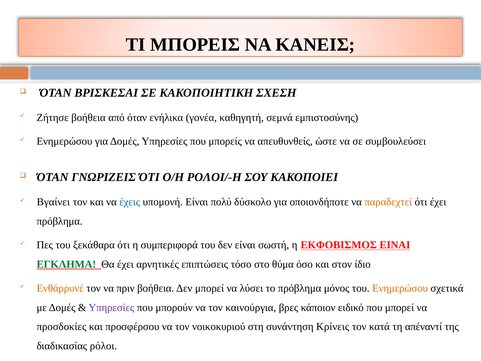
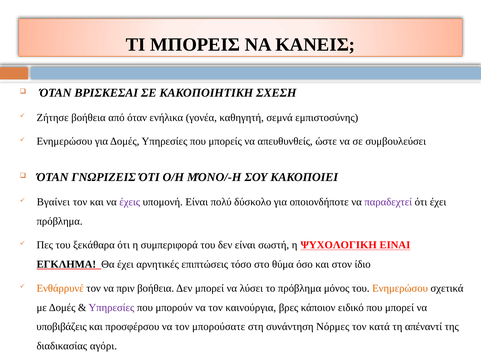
ΡΟΛΟΙ/-Η: ΡΟΛΟΙ/-Η -> ΜΌΝΟ/-Η
έχεις colour: blue -> purple
παραδεχτεί colour: orange -> purple
ΕΚΦΟΒΙΣΜΟΣ: ΕΚΦΟΒΙΣΜΟΣ -> ΨΥΧΟΛΟΓΙΚΗ
ΕΓΚΛΗΜΑ colour: green -> black
προσδοκίες: προσδοκίες -> υποβιβάζεις
νοικοκυριού: νοικοκυριού -> μπορούσατε
Κρίνεις: Κρίνεις -> Νόρμες
ρόλοι: ρόλοι -> αγόρι
